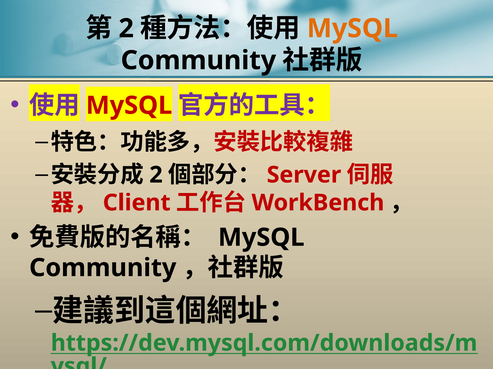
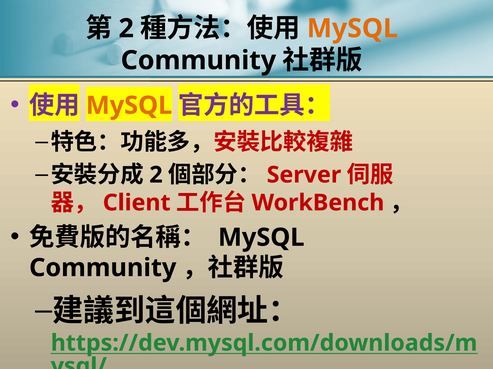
MySQL at (129, 106) colour: red -> orange
